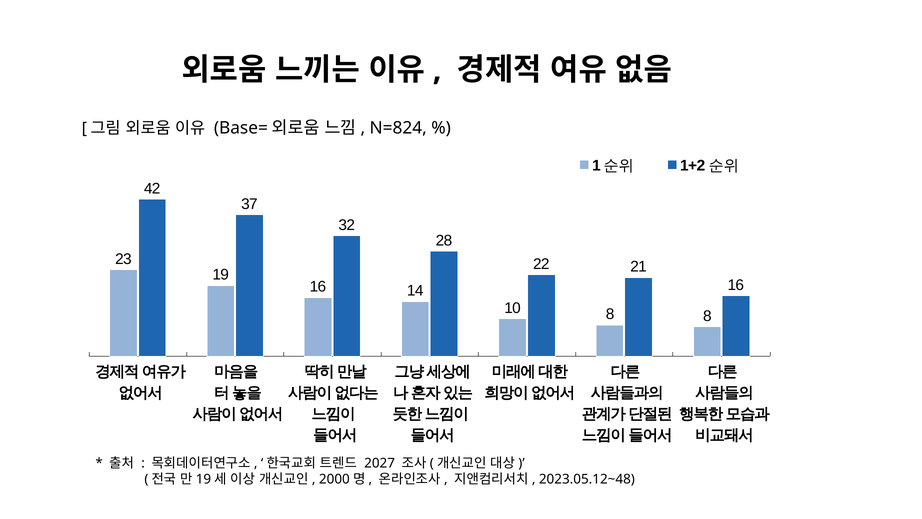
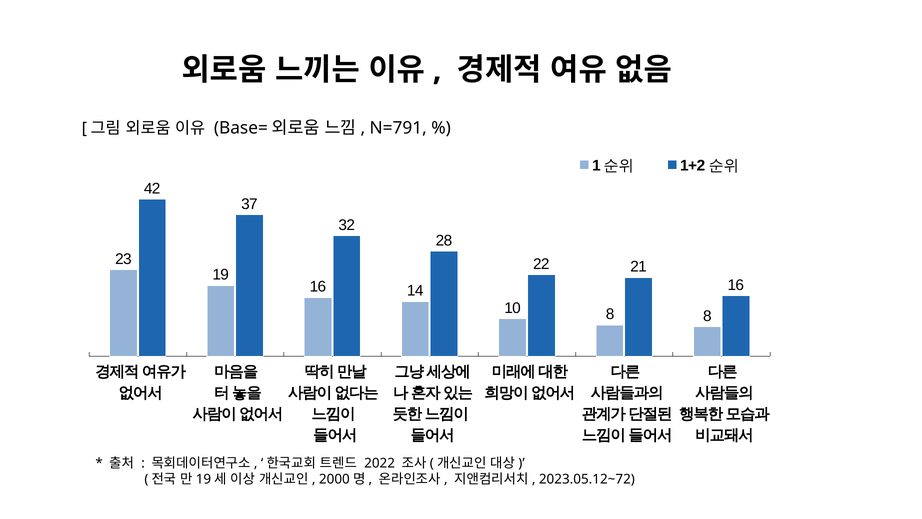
N=824: N=824 -> N=791
2027: 2027 -> 2022
2023.05.12~48: 2023.05.12~48 -> 2023.05.12~72
